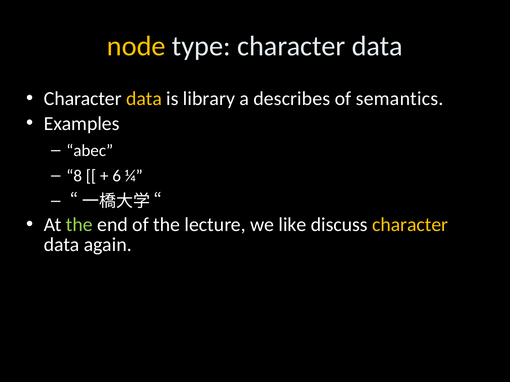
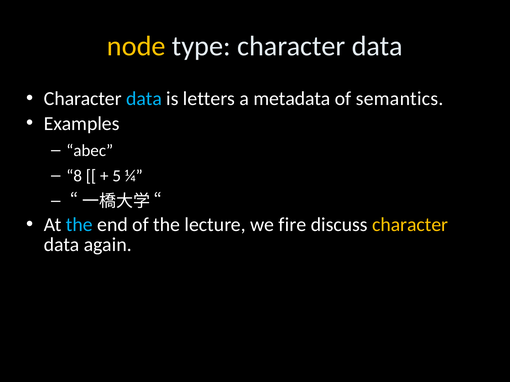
data at (144, 99) colour: yellow -> light blue
library: library -> letters
describes: describes -> metadata
6: 6 -> 5
the at (79, 225) colour: light green -> light blue
like: like -> fire
